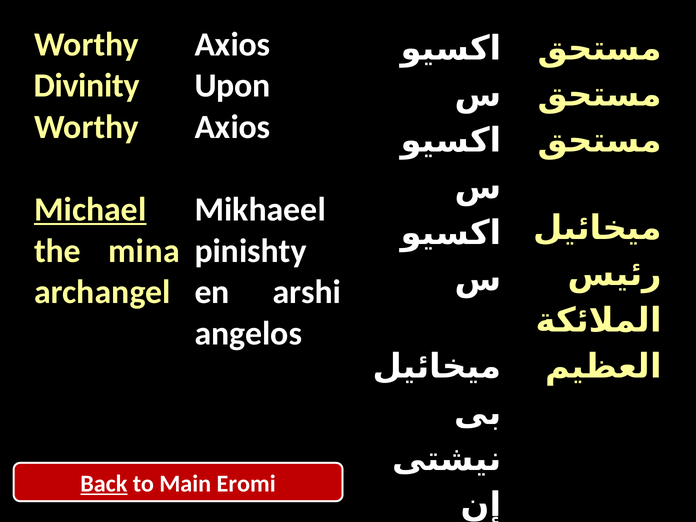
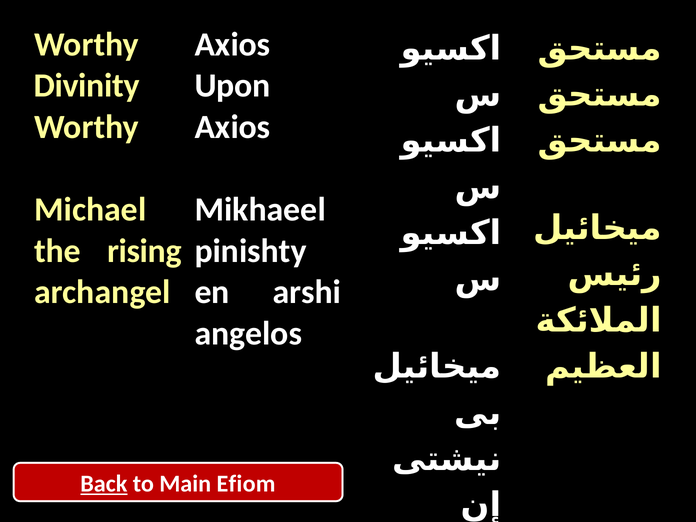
Michael underline: present -> none
mina: mina -> rising
Eromi: Eromi -> Efiom
